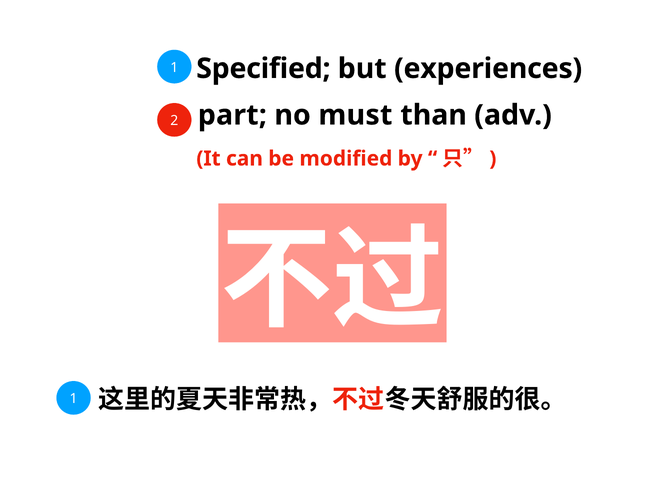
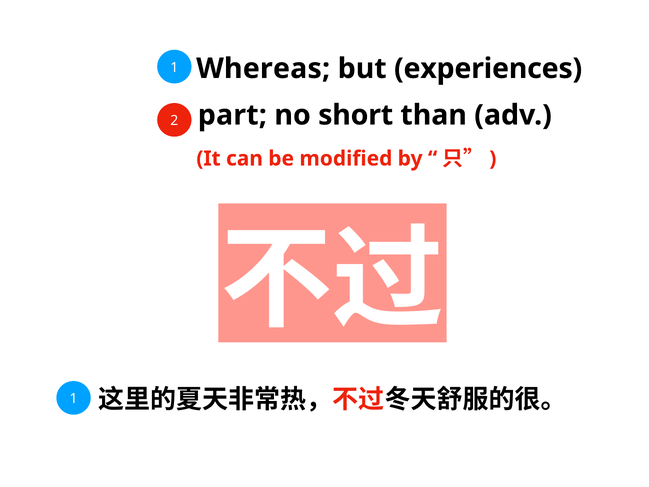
Specified: Specified -> Whereas
must: must -> short
